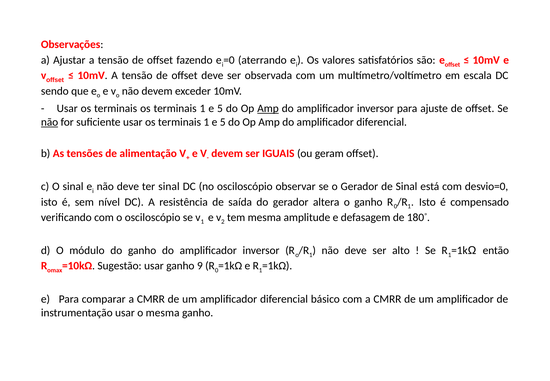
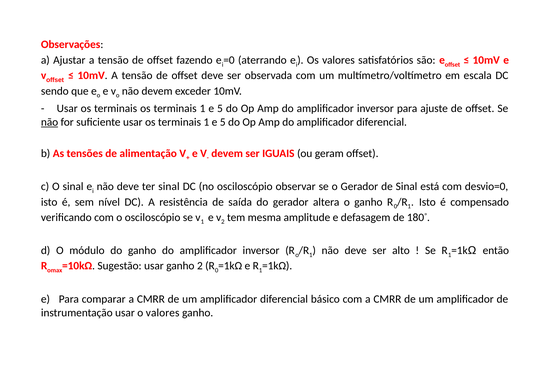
Amp at (268, 108) underline: present -> none
ganho 9: 9 -> 2
o mesma: mesma -> valores
